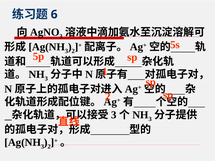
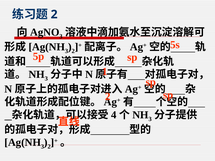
6 at (54, 14): 6 -> 2
3 at (114, 115): 3 -> 4
